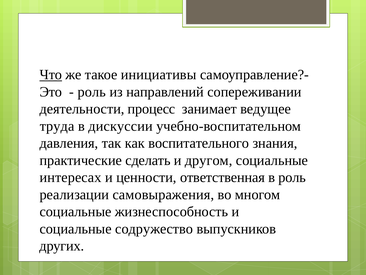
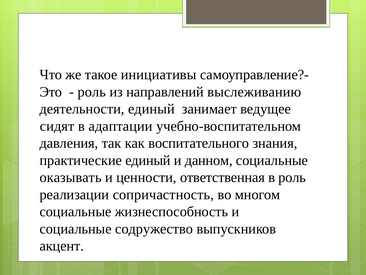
Что underline: present -> none
сопереживании: сопереживании -> выслеживанию
деятельности процесс: процесс -> единый
труда: труда -> сидят
дискуссии: дискуссии -> адаптации
практические сделать: сделать -> единый
другом: другом -> данном
интересах: интересах -> оказывать
самовыражения: самовыражения -> сопричастность
других: других -> акцент
